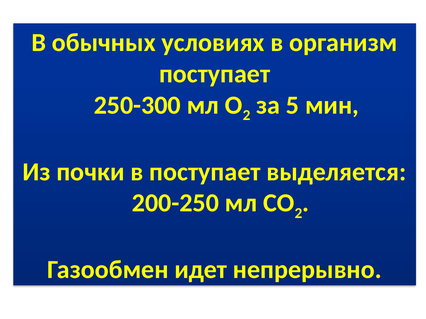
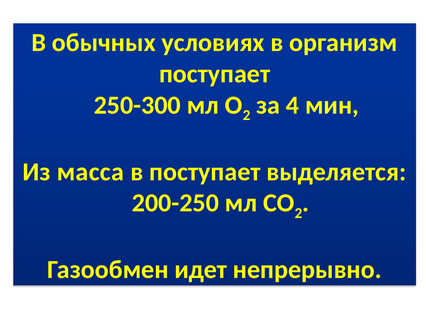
5: 5 -> 4
почки: почки -> масса
